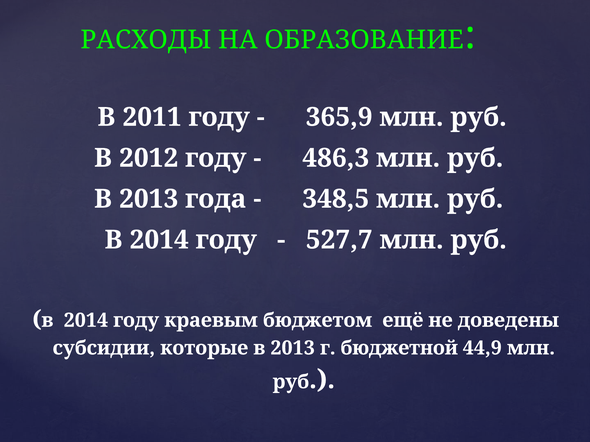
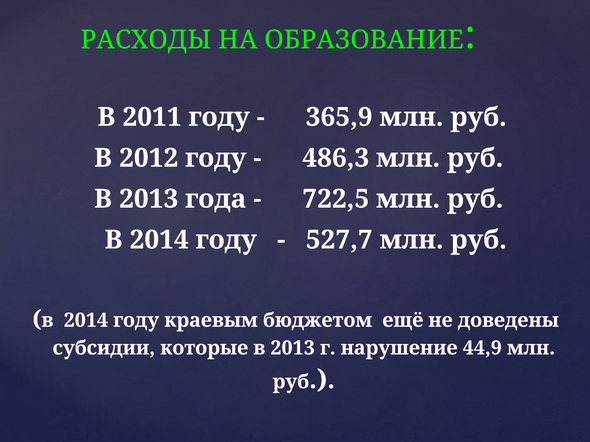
348,5: 348,5 -> 722,5
бюджетной: бюджетной -> нарушение
